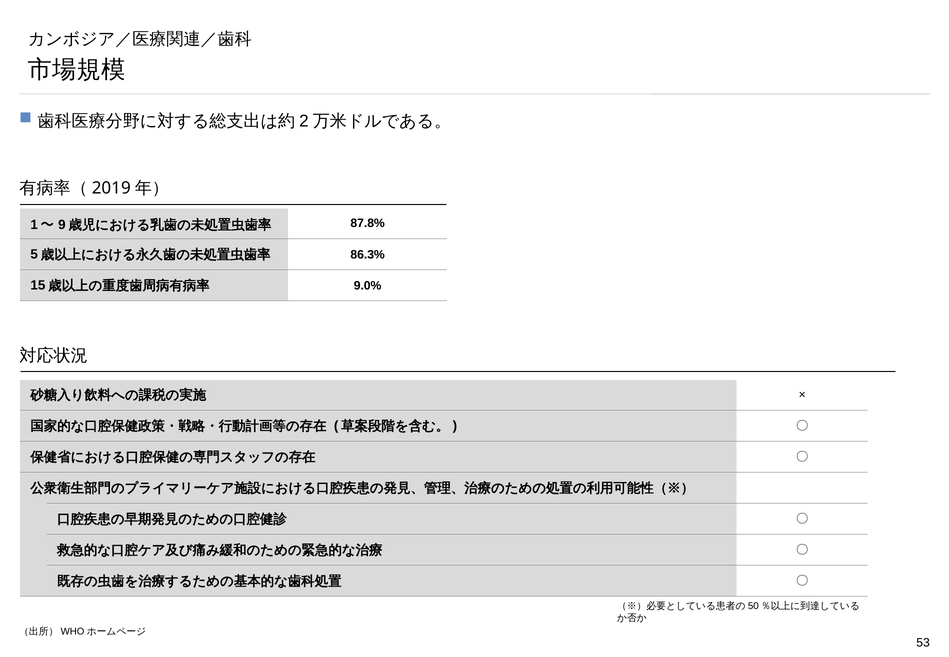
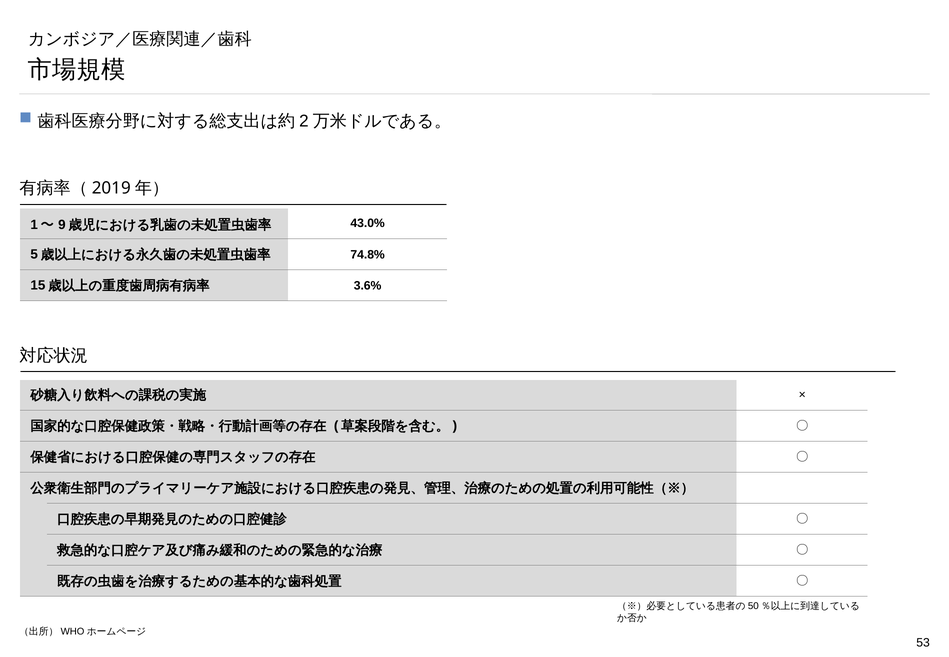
87.8%: 87.8% -> 43.0%
86.3%: 86.3% -> 74.8%
9.0%: 9.0% -> 3.6%
